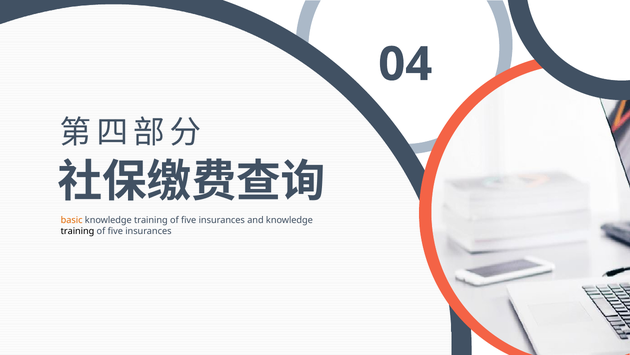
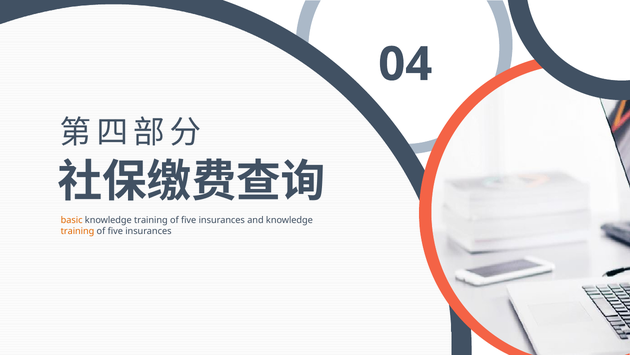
training at (78, 231) colour: black -> orange
